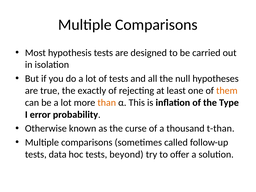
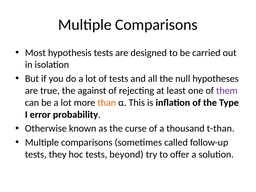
exactly: exactly -> against
them colour: orange -> purple
data: data -> they
